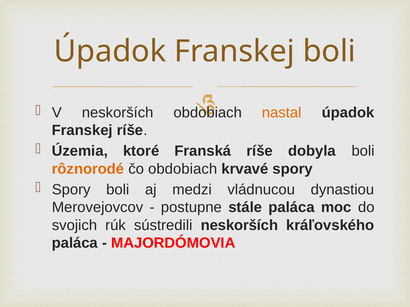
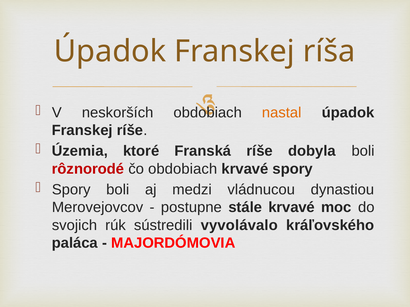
Franskej boli: boli -> ríša
rôznorodé colour: orange -> red
stále paláca: paláca -> krvavé
sústredili neskorších: neskorších -> vyvolávalo
